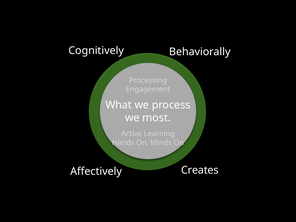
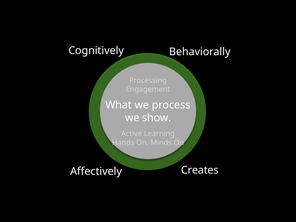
most: most -> show
